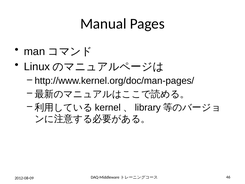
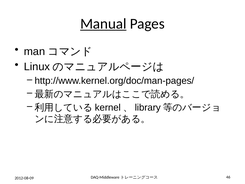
Manual underline: none -> present
